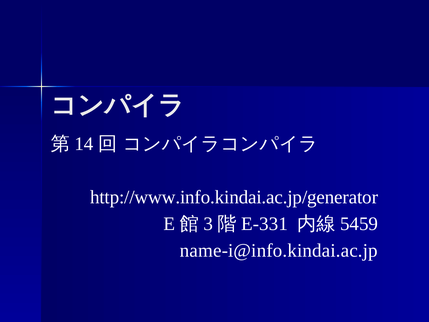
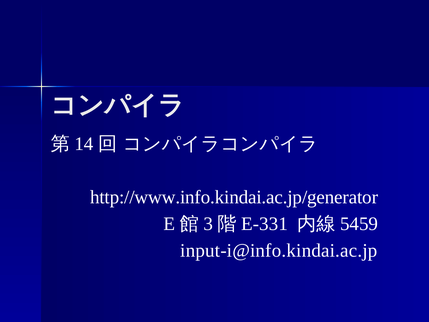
name-i@info.kindai.ac.jp: name-i@info.kindai.ac.jp -> input-i@info.kindai.ac.jp
